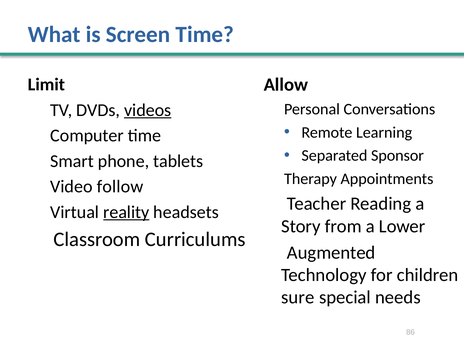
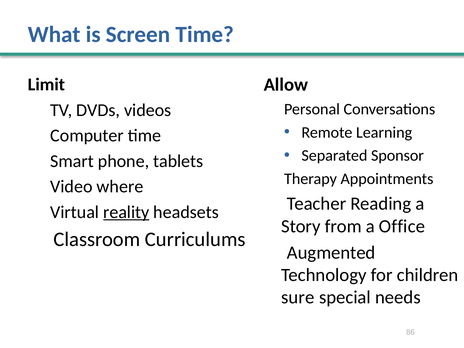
videos underline: present -> none
follow: follow -> where
Lower: Lower -> Office
